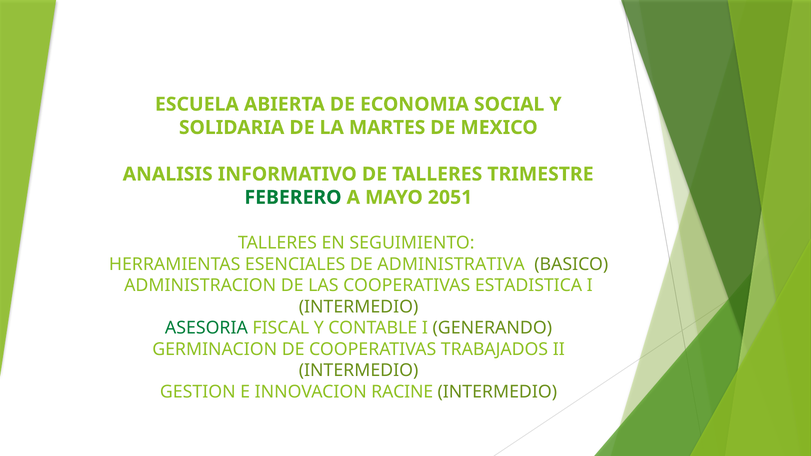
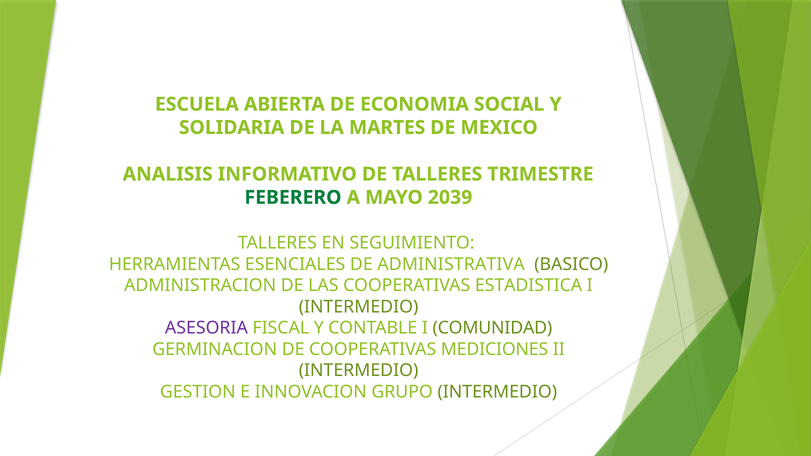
2051: 2051 -> 2039
ASESORIA colour: green -> purple
GENERANDO: GENERANDO -> COMUNIDAD
TRABAJADOS: TRABAJADOS -> MEDICIONES
RACINE: RACINE -> GRUPO
